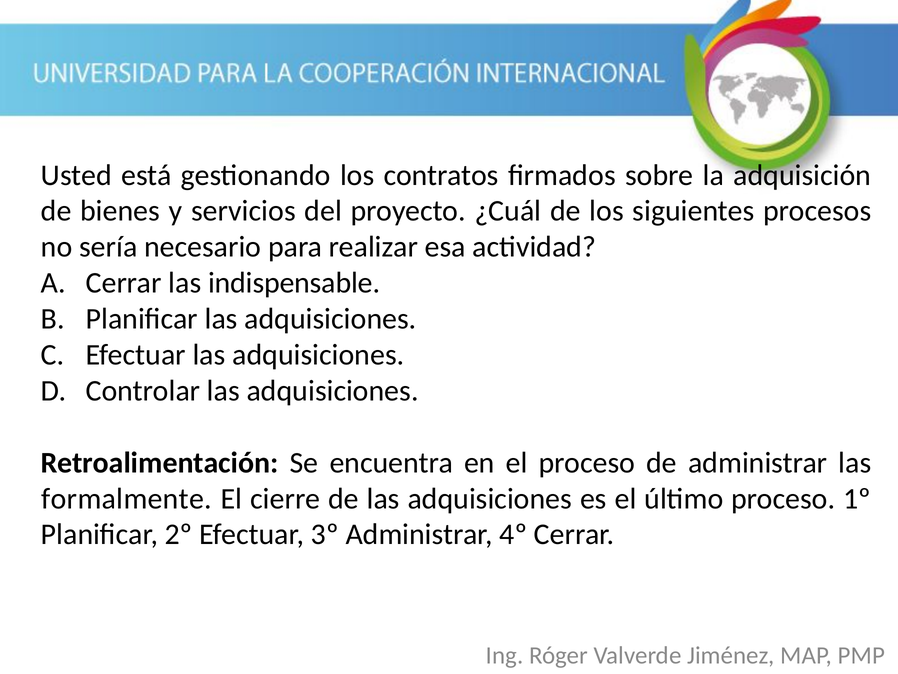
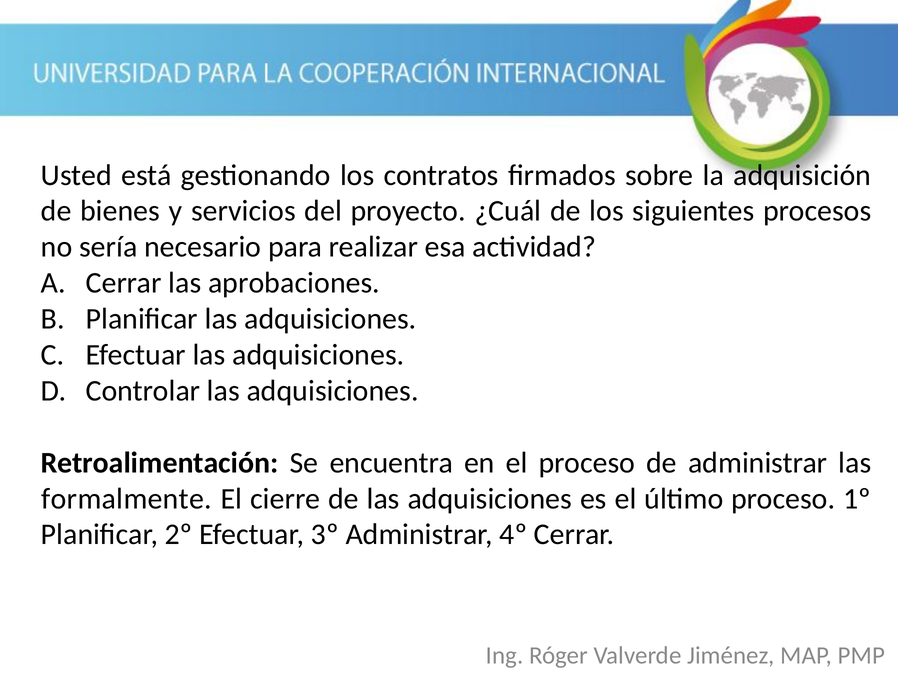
indispensable: indispensable -> aprobaciones
